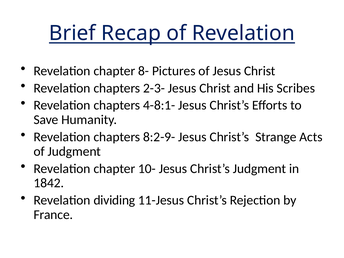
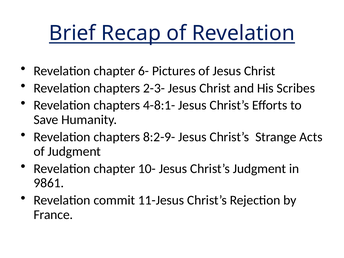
8-: 8- -> 6-
1842: 1842 -> 9861
dividing: dividing -> commit
